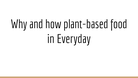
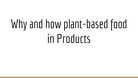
Everyday: Everyday -> Products
